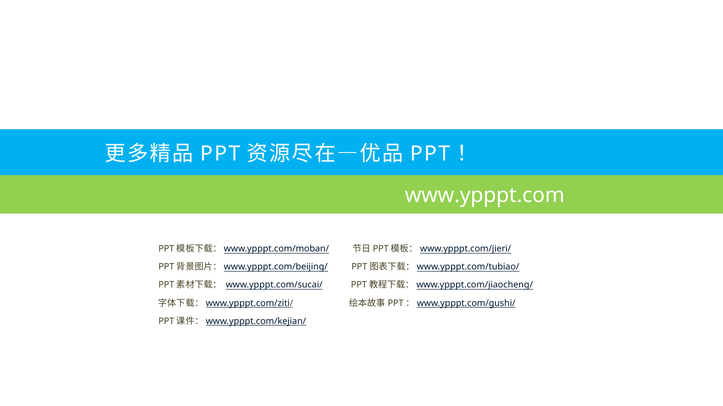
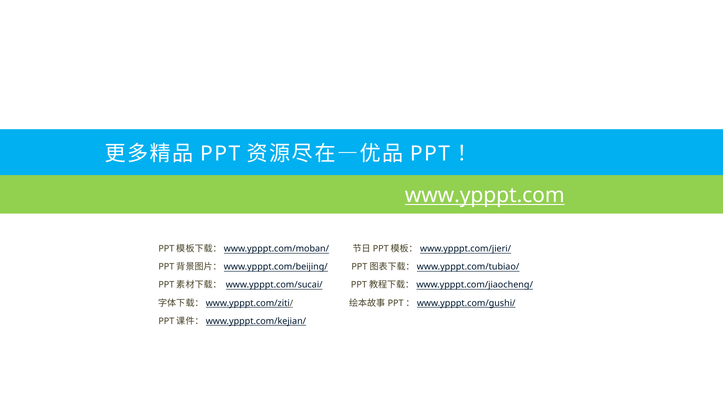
www.ypppt.com underline: none -> present
